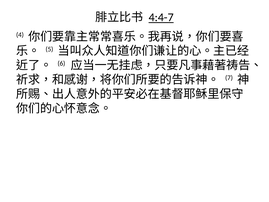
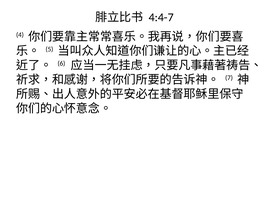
4:4-7 underline: present -> none
